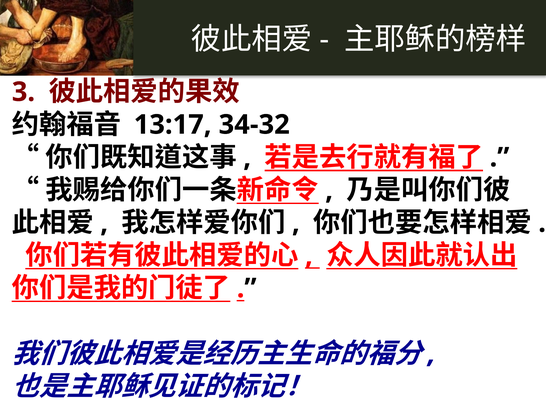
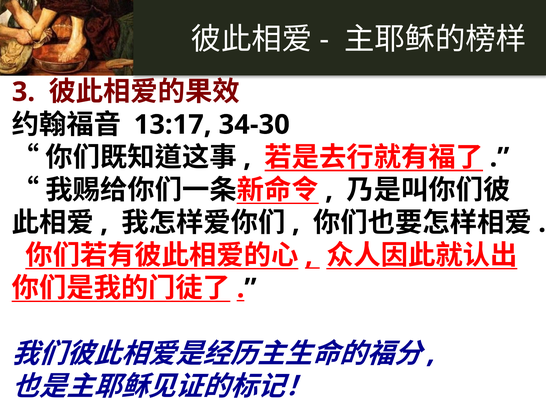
34-32: 34-32 -> 34-30
